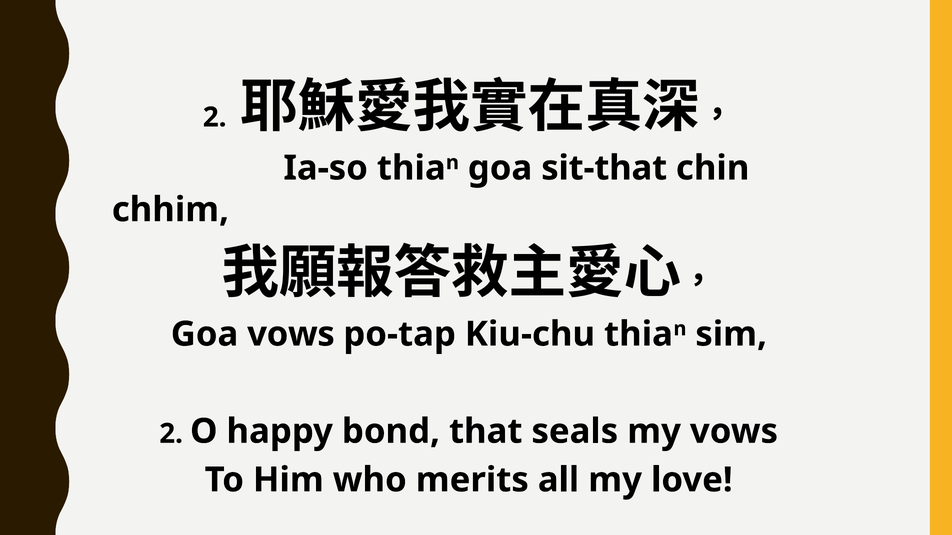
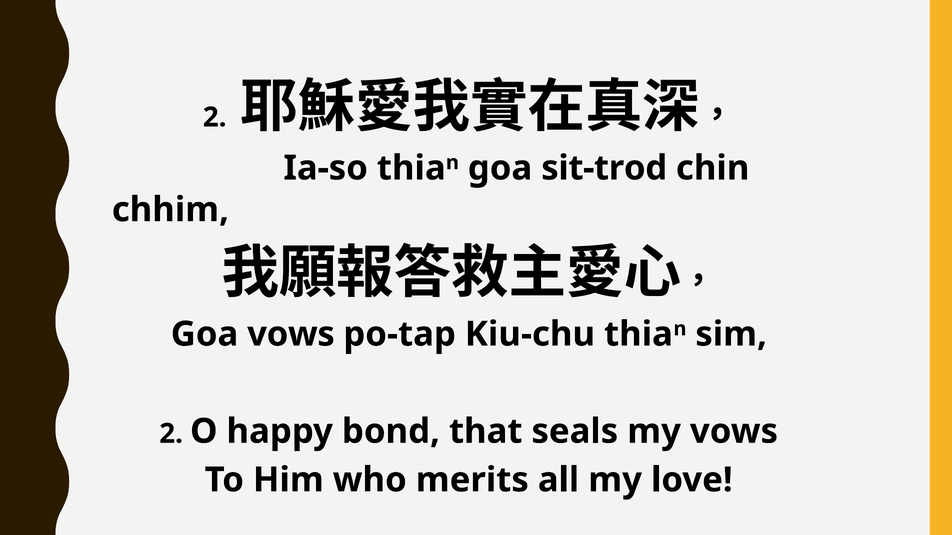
sit-that: sit-that -> sit-trod
